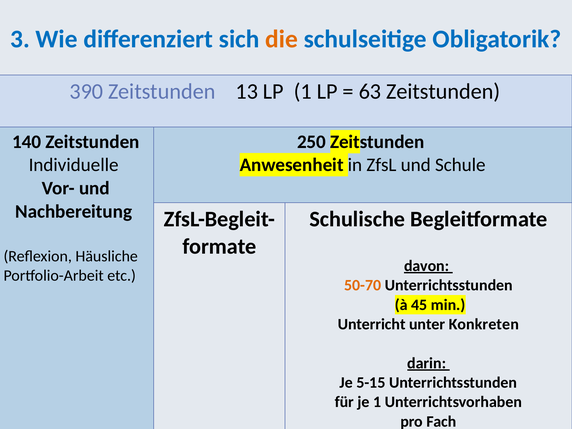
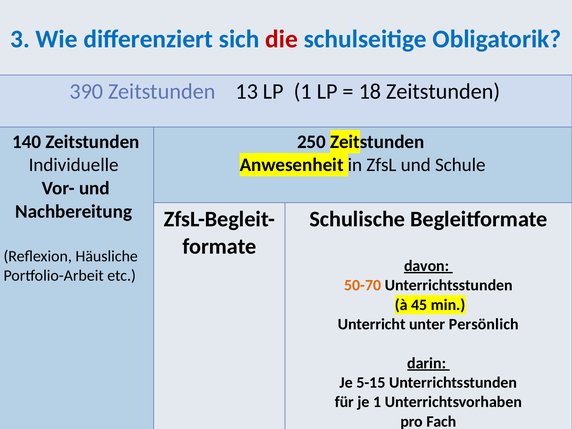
die colour: orange -> red
63: 63 -> 18
Konkreten: Konkreten -> Persönlich
